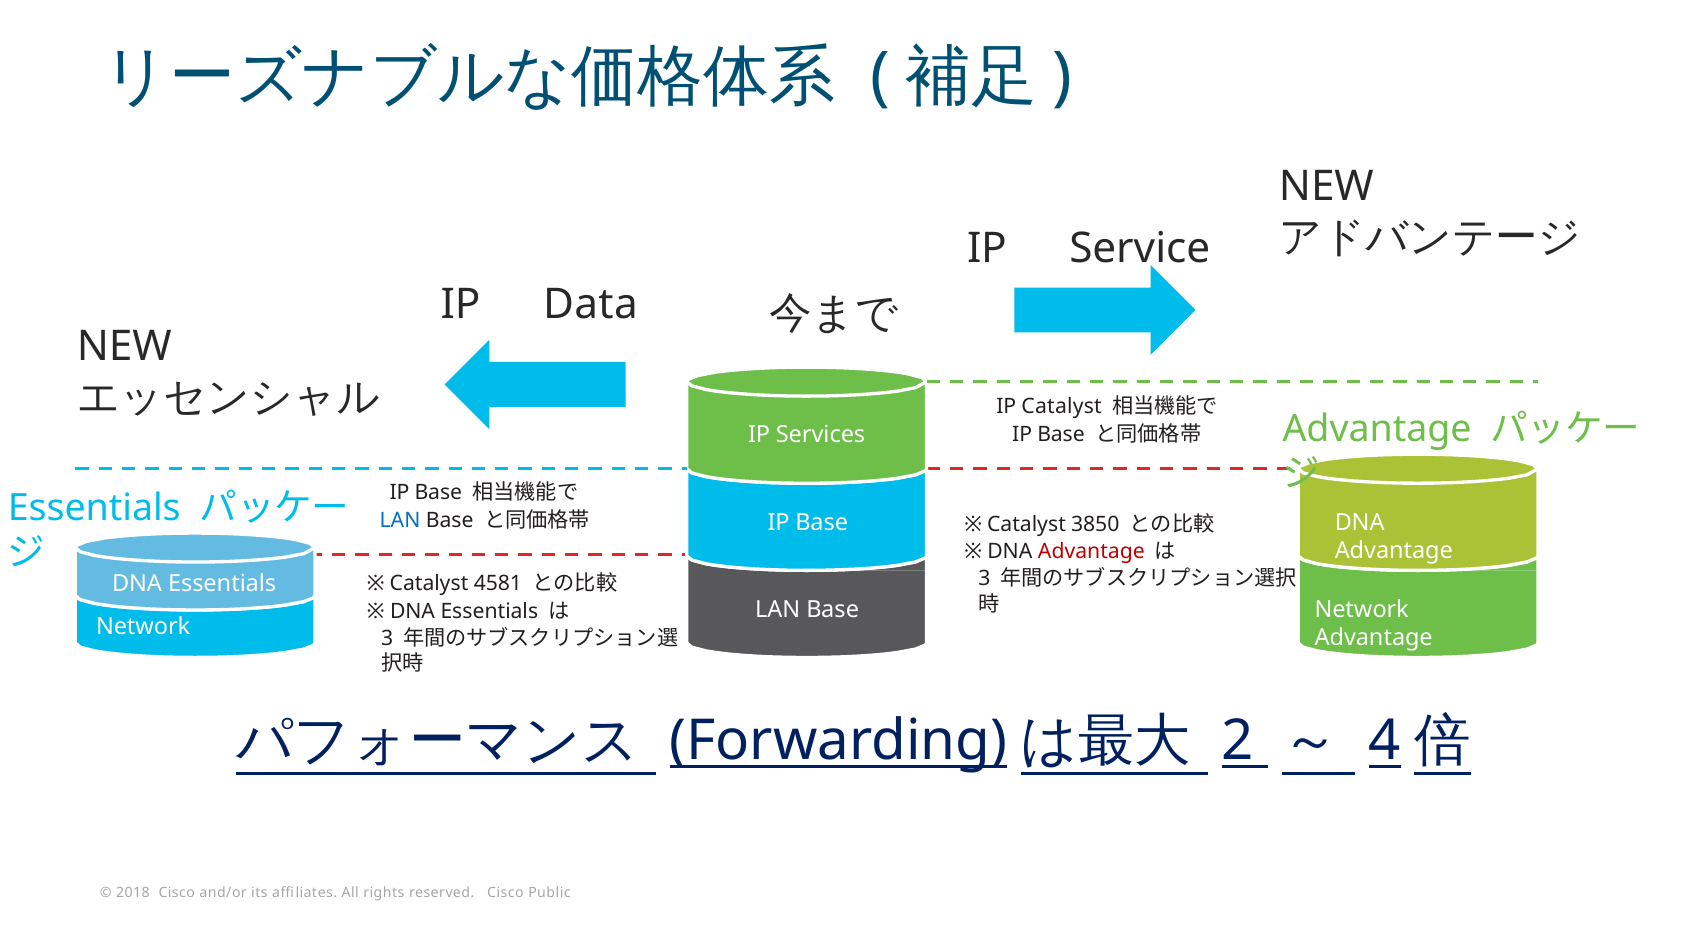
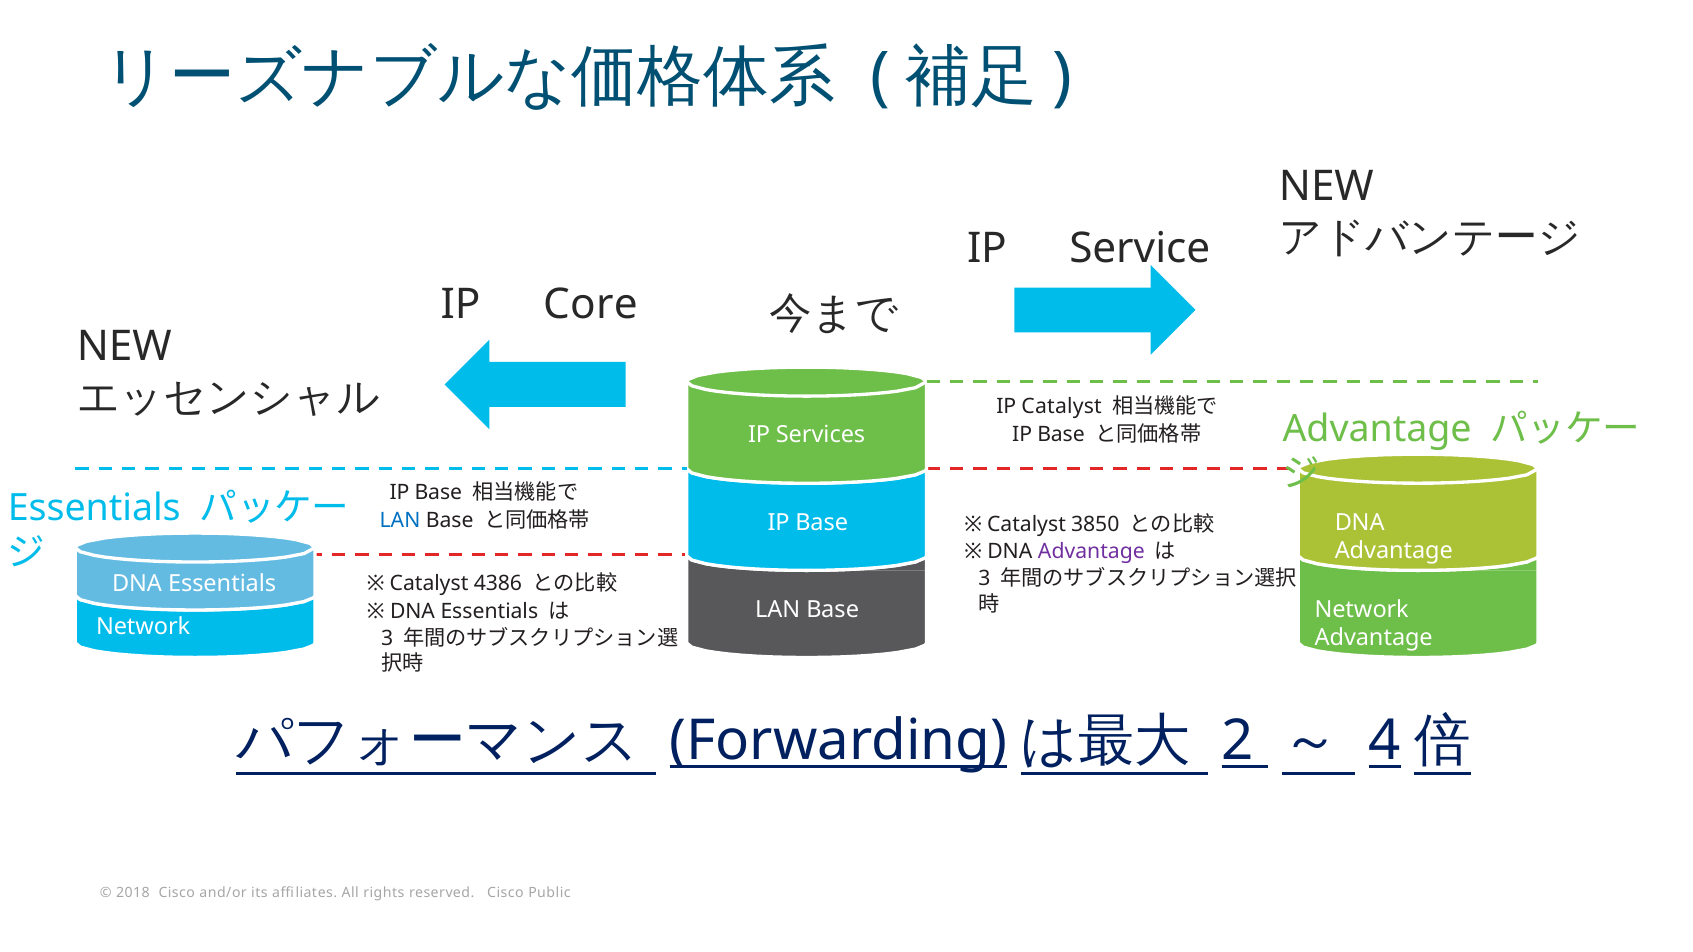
Data: Data -> Core
Advantage at (1091, 552) colour: red -> purple
4581: 4581 -> 4386
